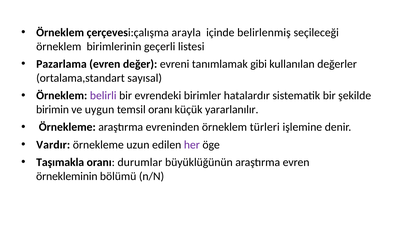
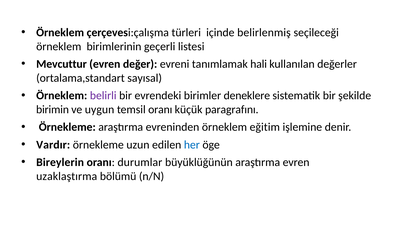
arayla: arayla -> türleri
Pazarlama: Pazarlama -> Mevcuttur
gibi: gibi -> hali
hatalardır: hatalardır -> deneklere
yararlanılır: yararlanılır -> paragrafını
türleri: türleri -> eğitim
her colour: purple -> blue
Taşımakla: Taşımakla -> Bireylerin
örnekleminin: örnekleminin -> uzaklaştırma
